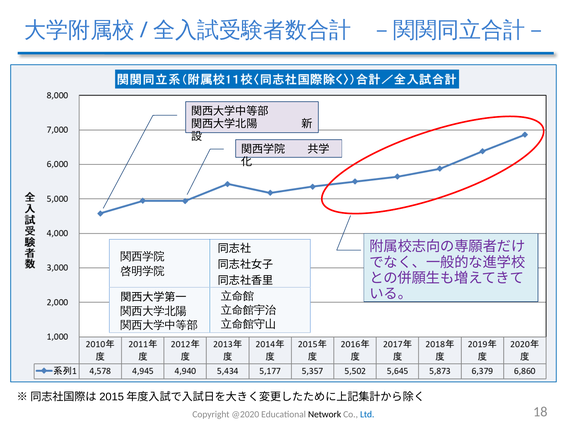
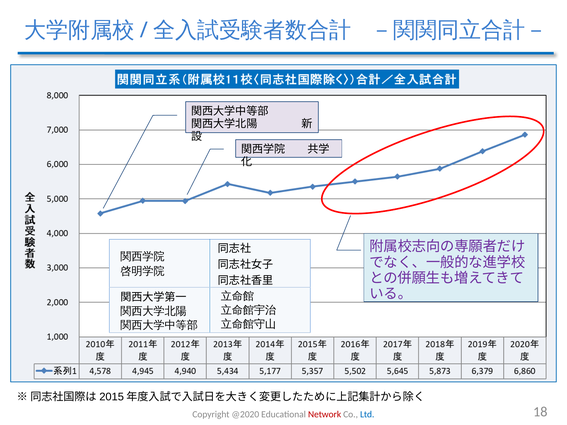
Network colour: black -> red
